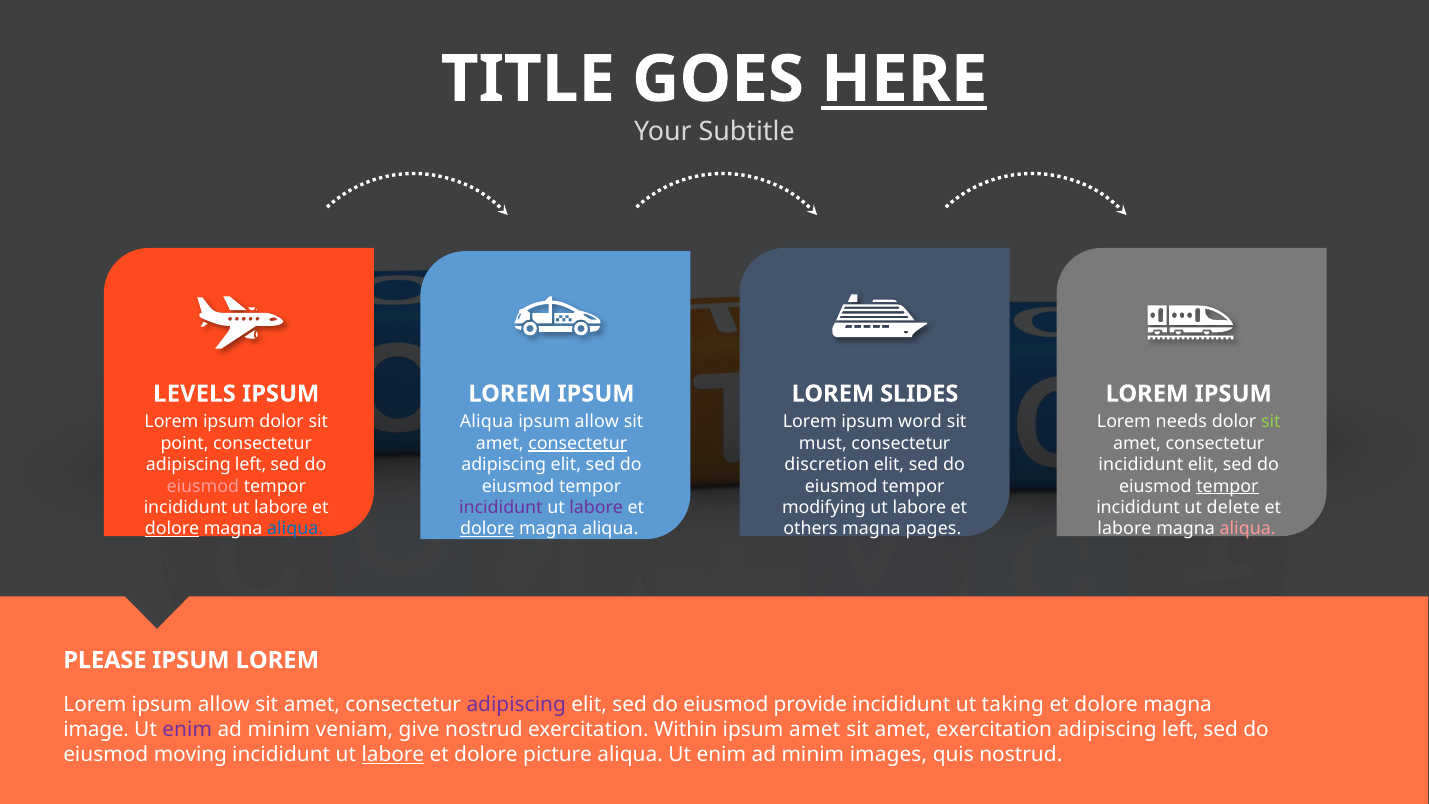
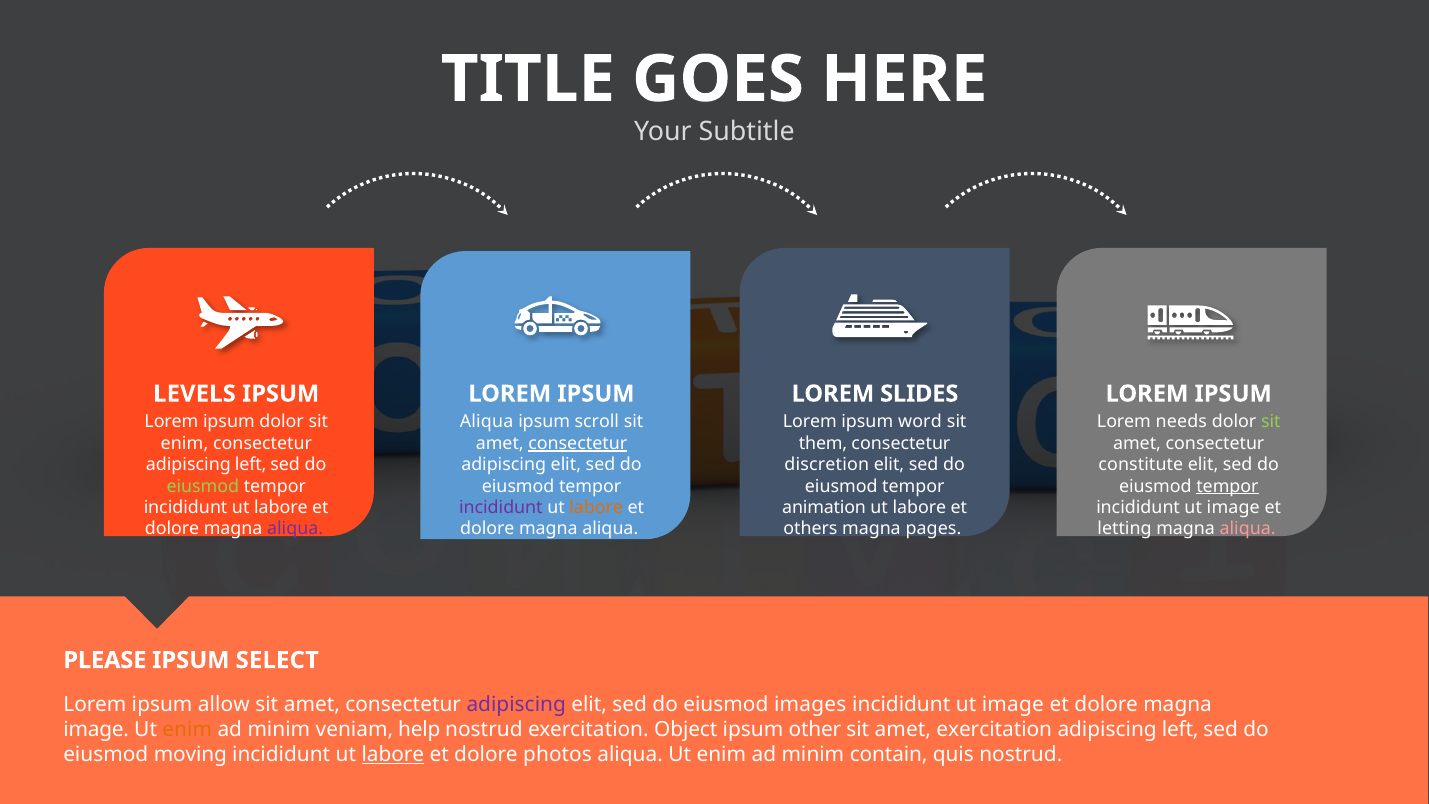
HERE underline: present -> none
allow at (597, 422): allow -> scroll
point at (185, 443): point -> enim
must: must -> them
incididunt at (1141, 465): incididunt -> constitute
eiusmod at (203, 486) colour: pink -> light green
labore at (596, 508) colour: purple -> orange
modifying: modifying -> animation
delete at (1233, 508): delete -> image
dolore at (172, 529) underline: present -> none
aliqua at (295, 529) colour: blue -> purple
dolore at (487, 529) underline: present -> none
labore at (1124, 529): labore -> letting
LOREM at (277, 660): LOREM -> SELECT
provide: provide -> images
taking at (1013, 705): taking -> image
enim at (187, 730) colour: purple -> orange
give: give -> help
Within: Within -> Object
ipsum amet: amet -> other
picture: picture -> photos
images: images -> contain
